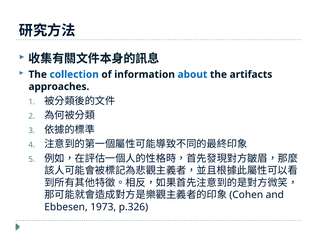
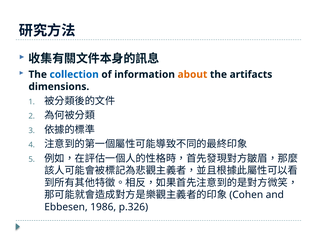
about colour: blue -> orange
approaches: approaches -> dimensions
1973: 1973 -> 1986
